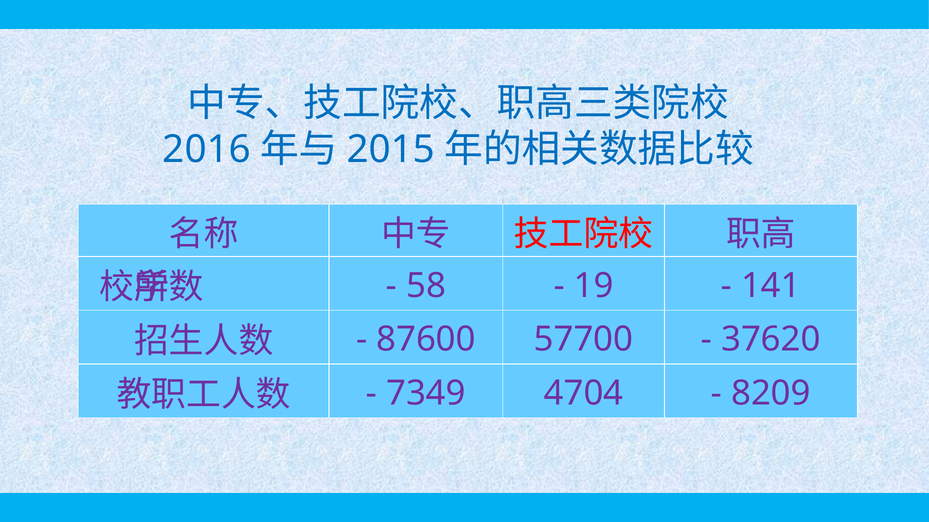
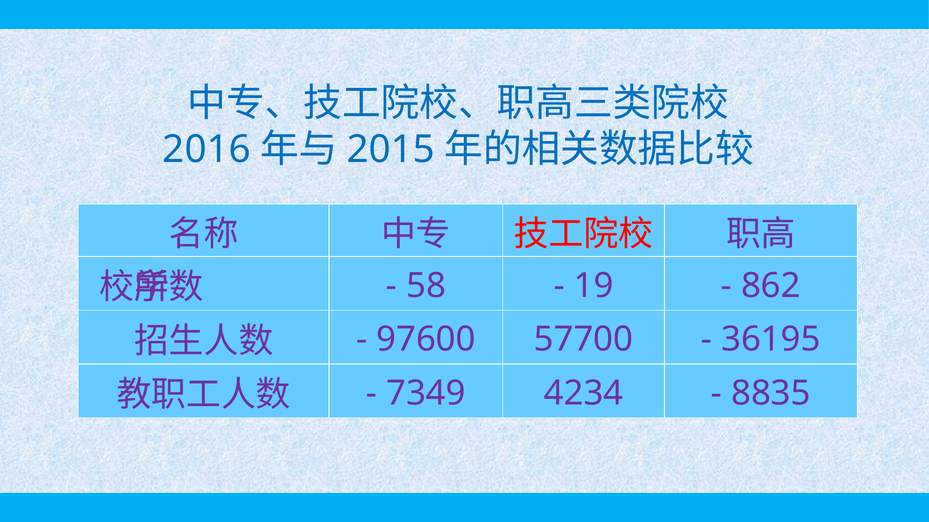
141: 141 -> 862
87600: 87600 -> 97600
37620: 37620 -> 36195
4704: 4704 -> 4234
8209: 8209 -> 8835
